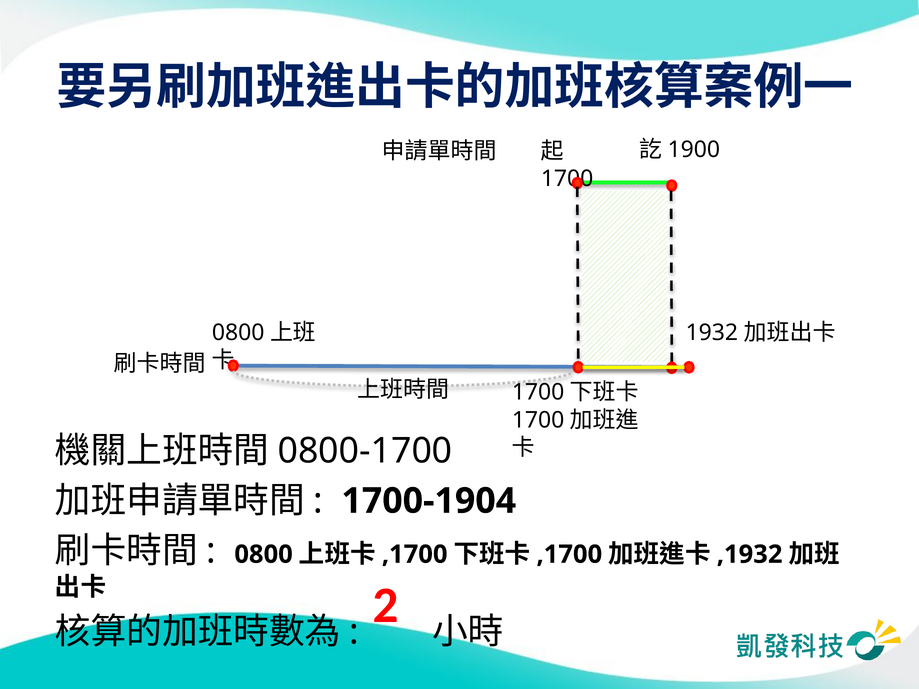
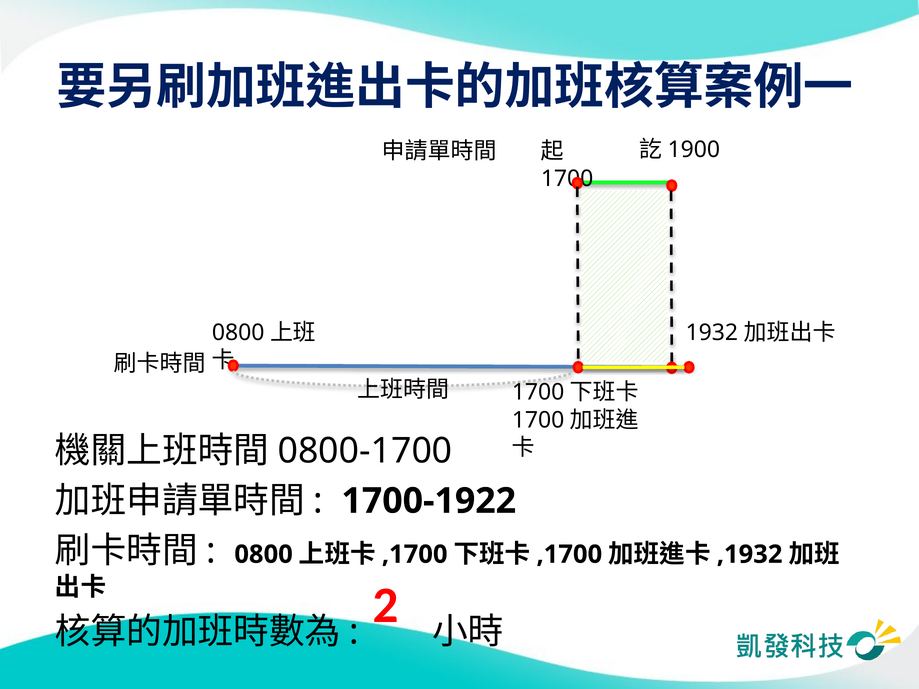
1700-1904: 1700-1904 -> 1700-1922
